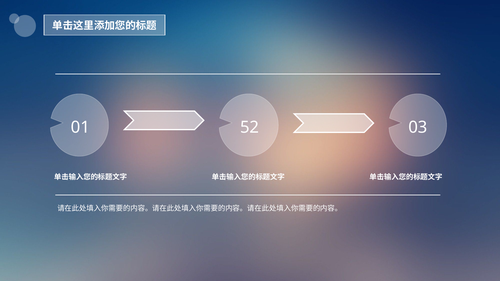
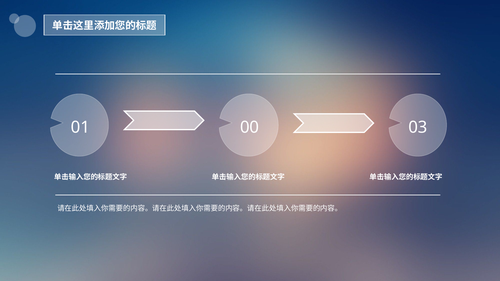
52: 52 -> 00
